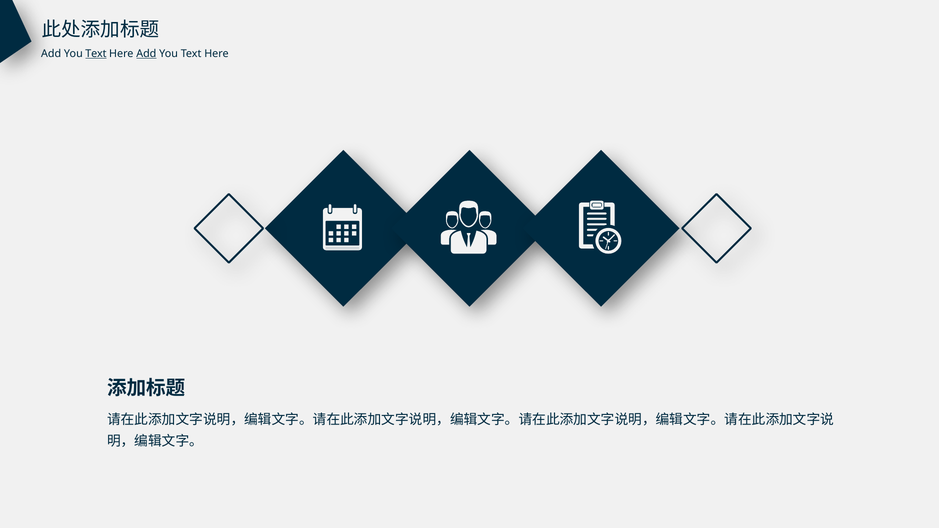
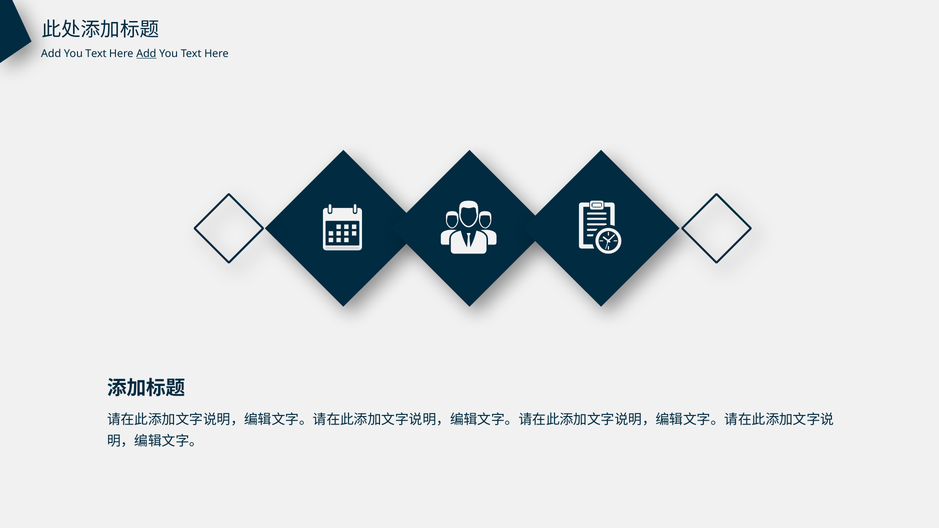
Text at (96, 54) underline: present -> none
